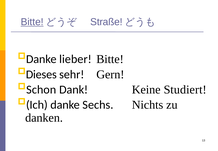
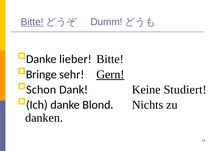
Straße: Straße -> Dumm
Dieses: Dieses -> Bringe
Gern underline: none -> present
Sechs: Sechs -> Blond
